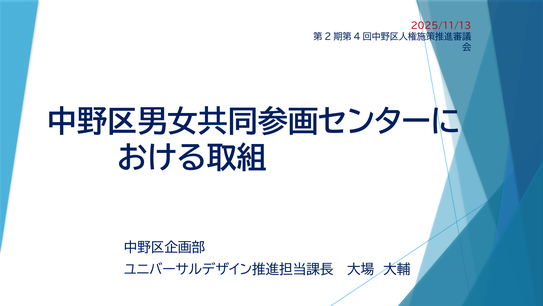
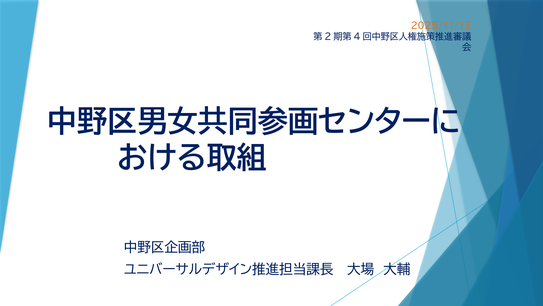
2025/11/13 colour: red -> orange
